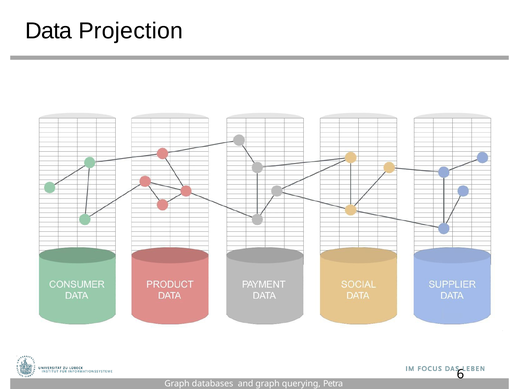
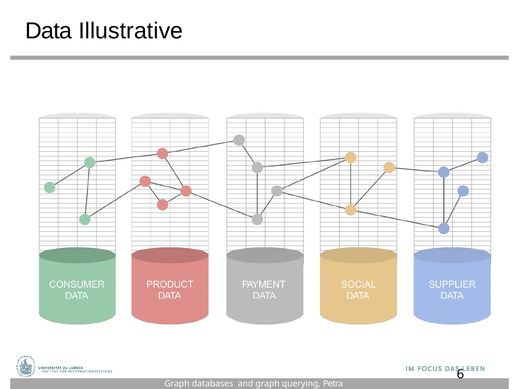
Projection: Projection -> Illustrative
